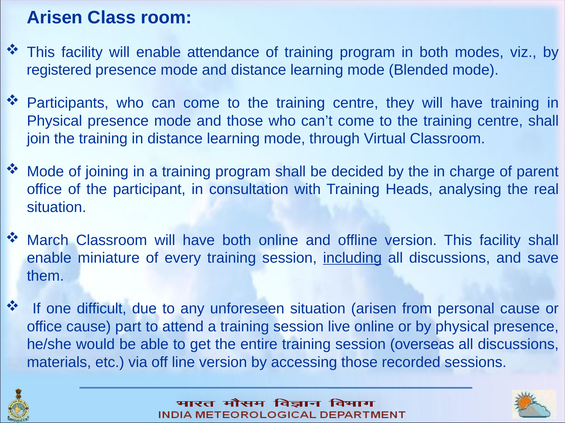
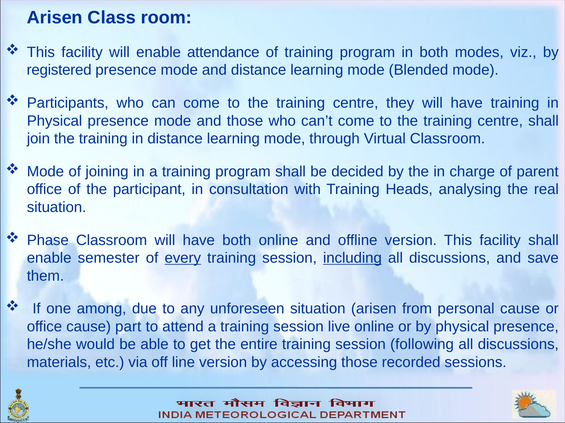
March: March -> Phase
miniature: miniature -> semester
every underline: none -> present
difficult: difficult -> among
overseas: overseas -> following
